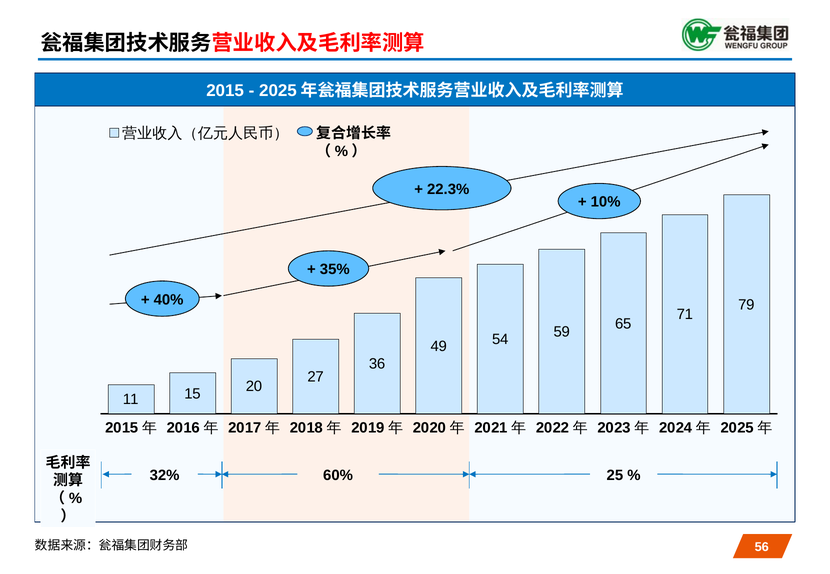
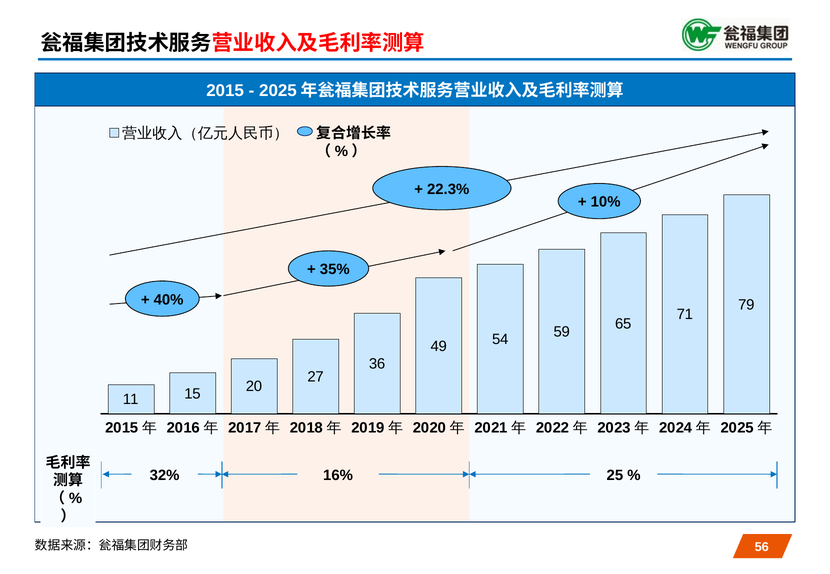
60%: 60% -> 16%
